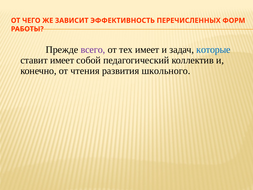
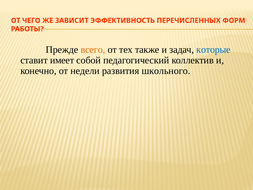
всего colour: purple -> orange
тех имеет: имеет -> также
чтения: чтения -> недели
